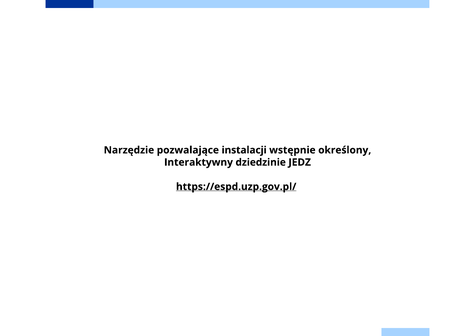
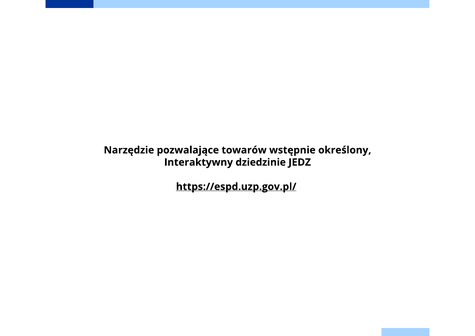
instalacji: instalacji -> towarów
